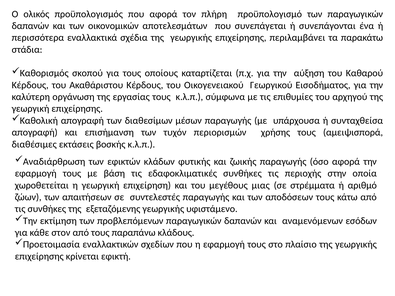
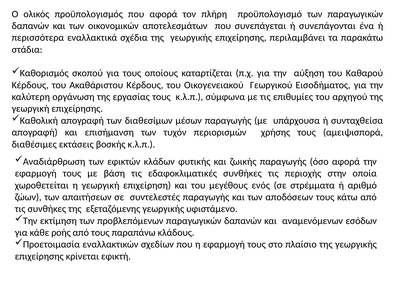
μιας: μιας -> ενός
στον: στον -> ροής
